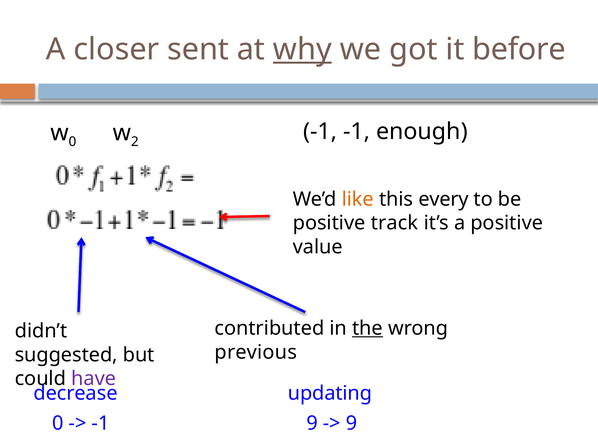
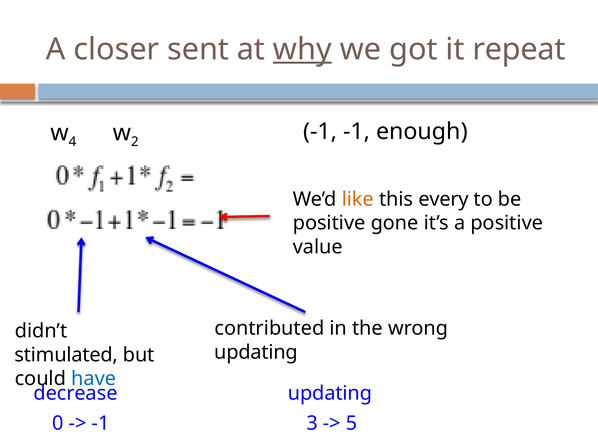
before: before -> repeat
0 at (72, 142): 0 -> 4
track: track -> gone
the underline: present -> none
previous at (256, 353): previous -> updating
suggested: suggested -> stimulated
have colour: purple -> blue
-1 9: 9 -> 3
9 at (352, 424): 9 -> 5
